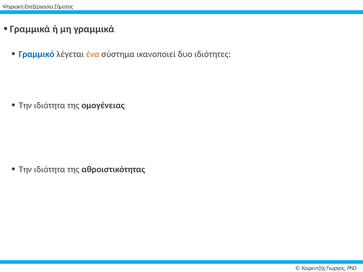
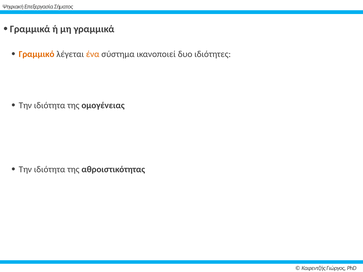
Γραμμικό colour: blue -> orange
